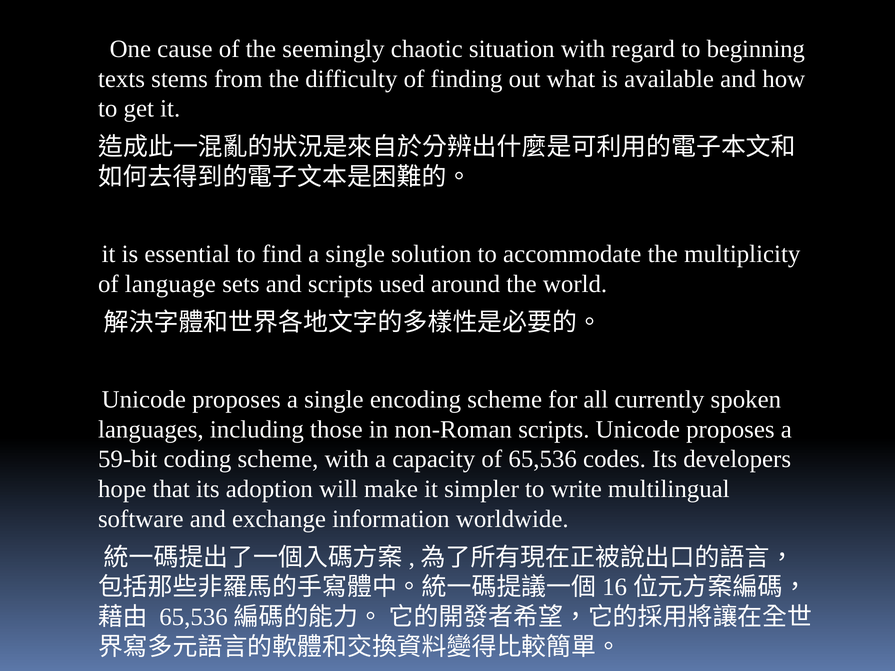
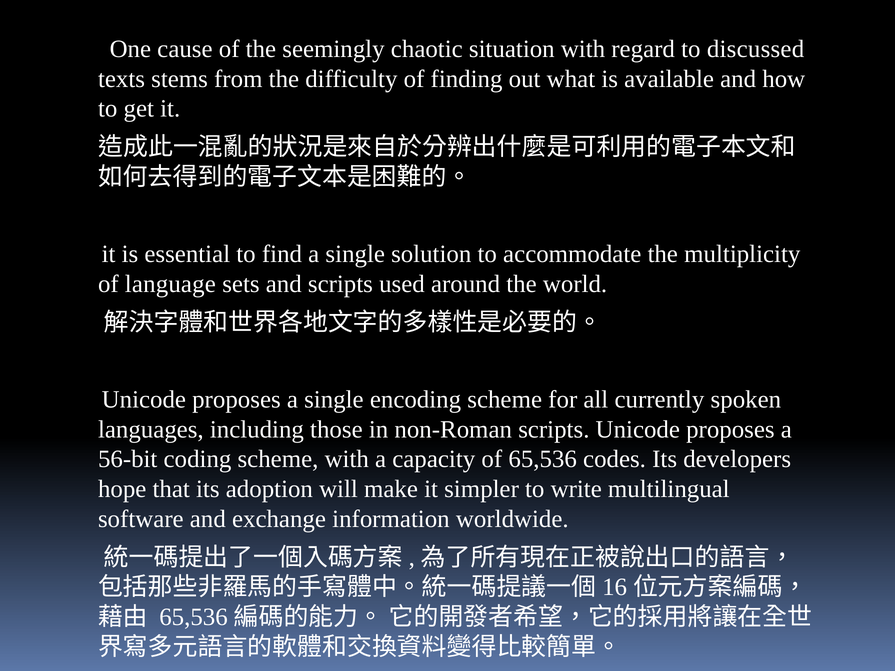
beginning: beginning -> discussed
59-bit: 59-bit -> 56-bit
